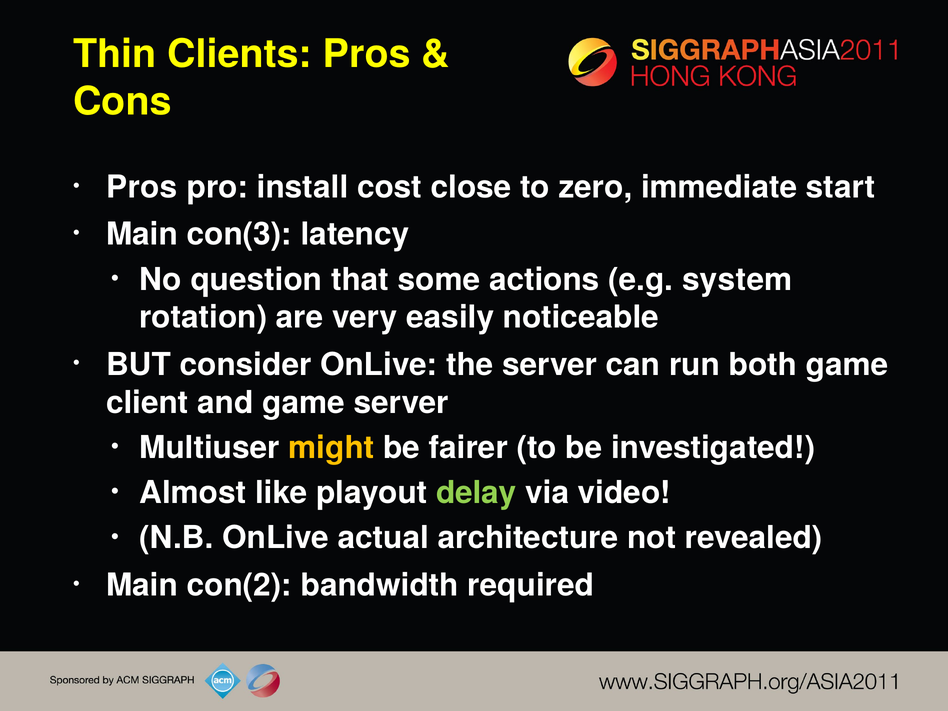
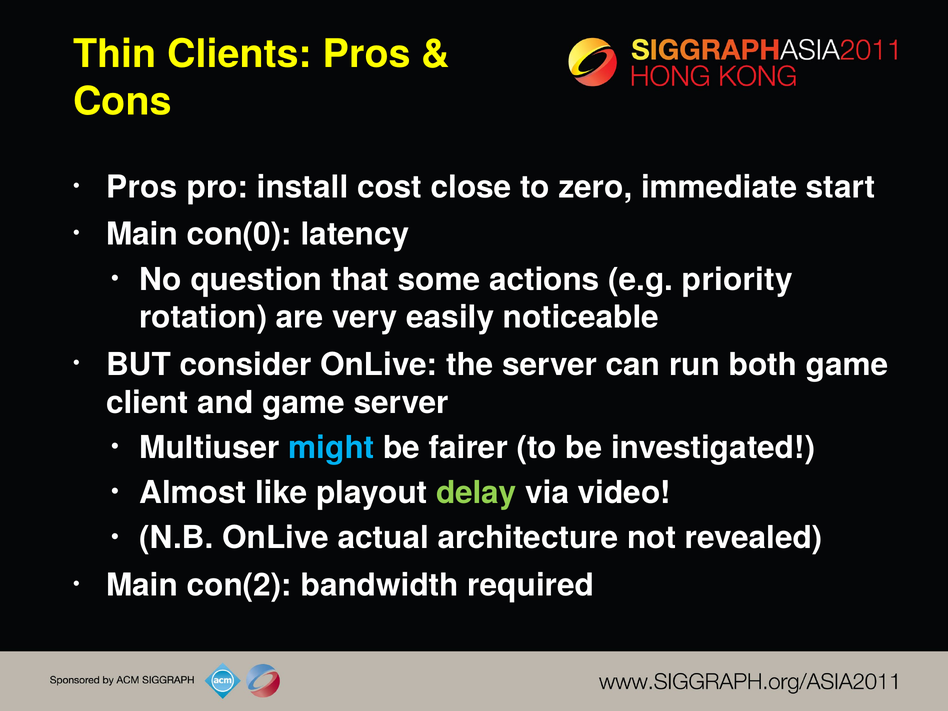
con(3: con(3 -> con(0
system: system -> priority
might colour: yellow -> light blue
